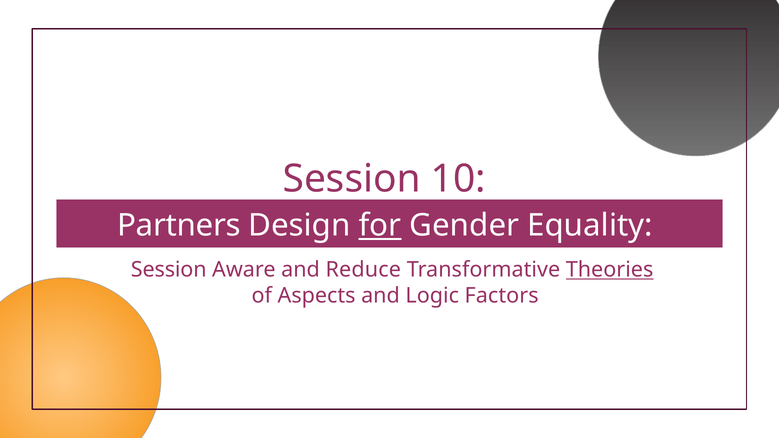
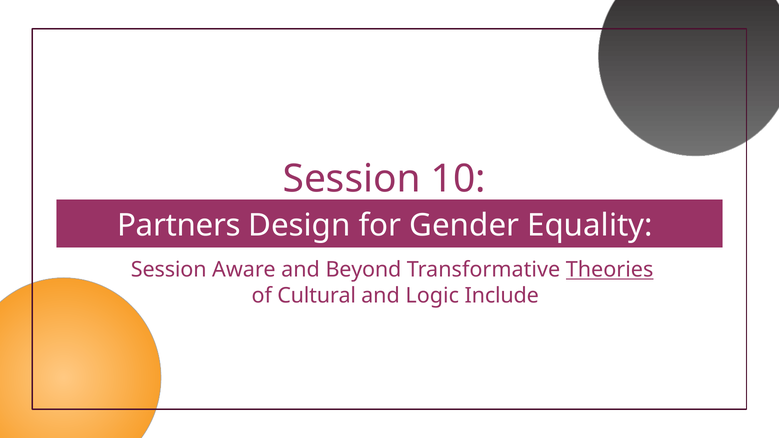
for underline: present -> none
Reduce: Reduce -> Beyond
Aspects: Aspects -> Cultural
Factors: Factors -> Include
